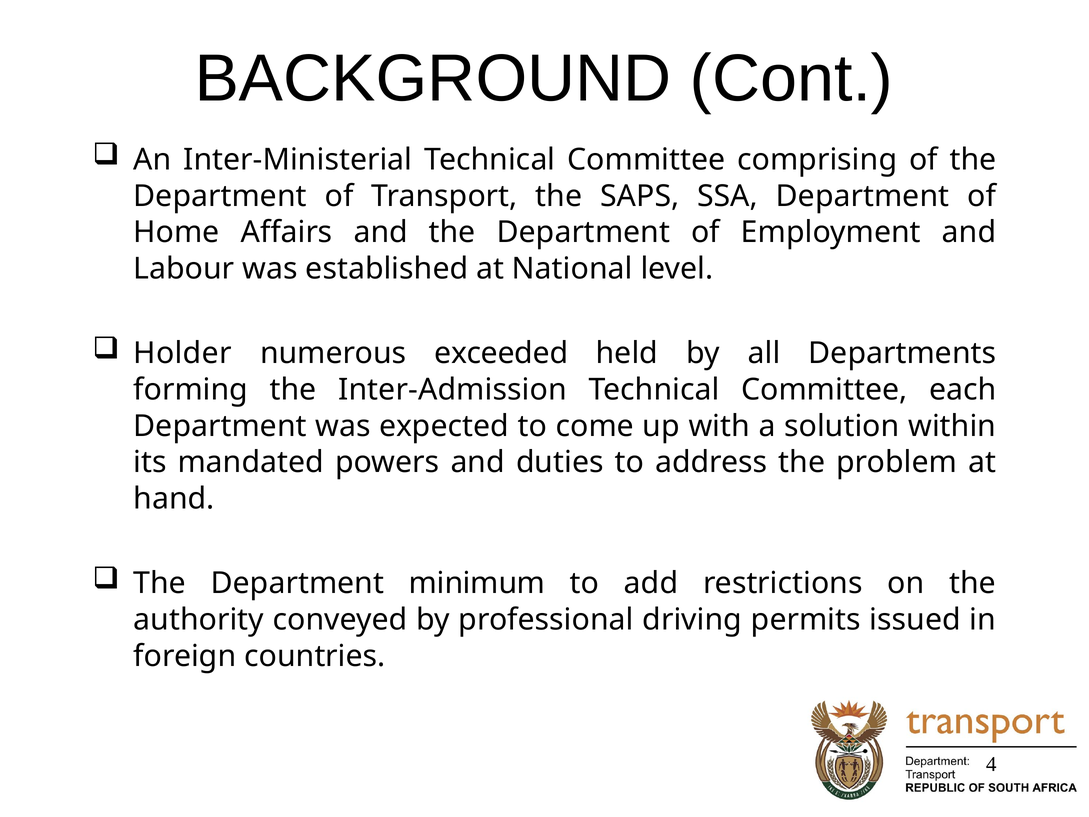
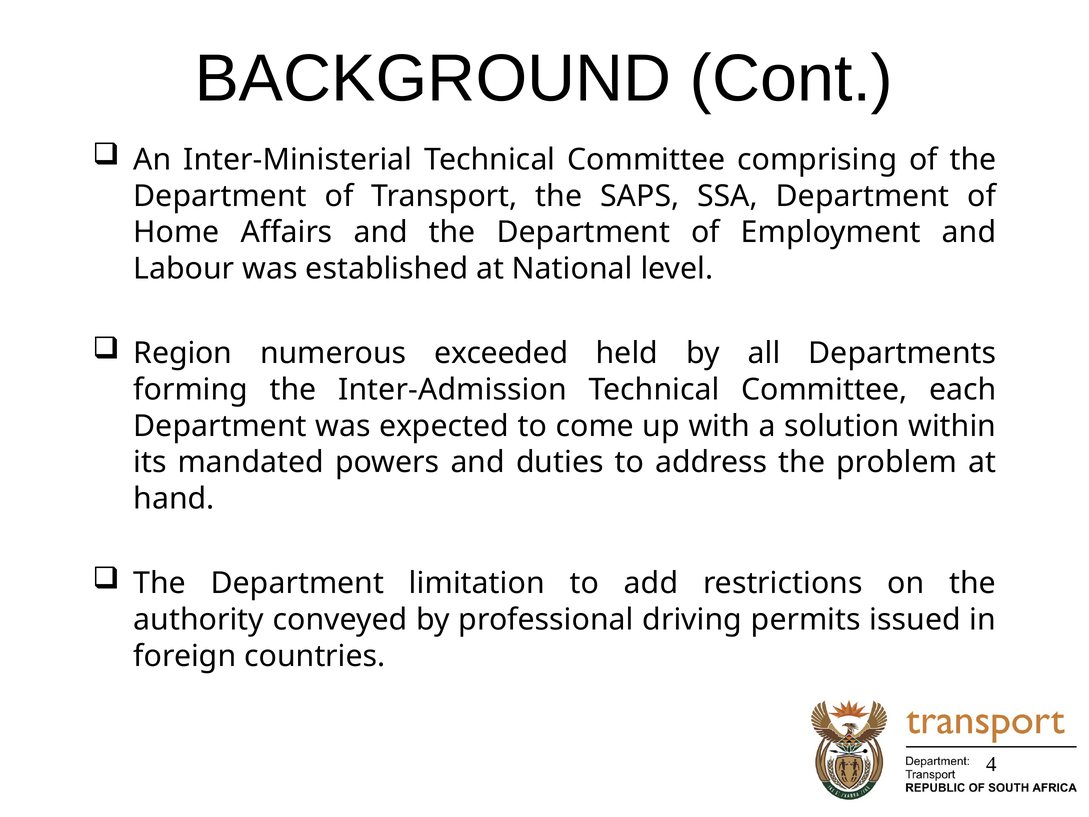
Holder: Holder -> Region
minimum: minimum -> limitation
